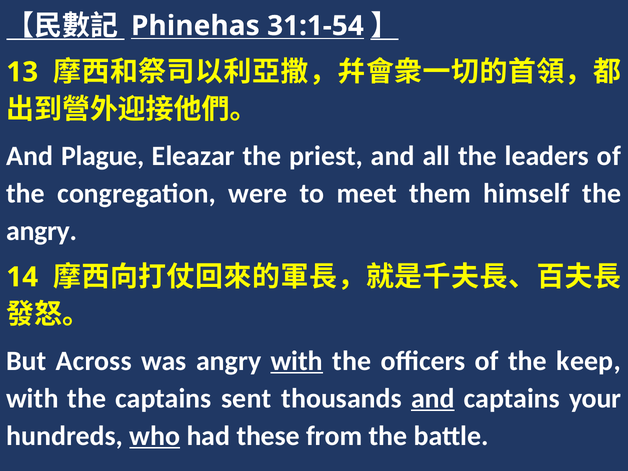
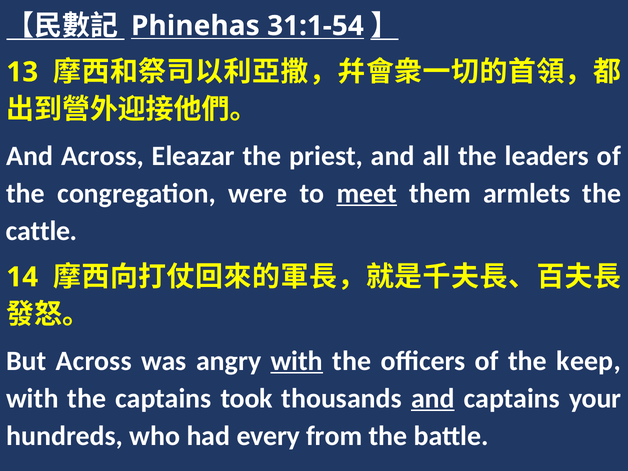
And Plague: Plague -> Across
meet underline: none -> present
himself: himself -> armlets
angry at (42, 231): angry -> cattle
sent: sent -> took
who underline: present -> none
these: these -> every
